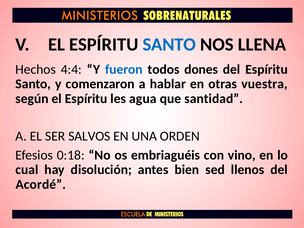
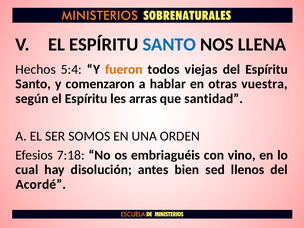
4:4: 4:4 -> 5:4
fueron colour: blue -> orange
dones: dones -> viejas
agua: agua -> arras
SALVOS: SALVOS -> SOMOS
0:18: 0:18 -> 7:18
